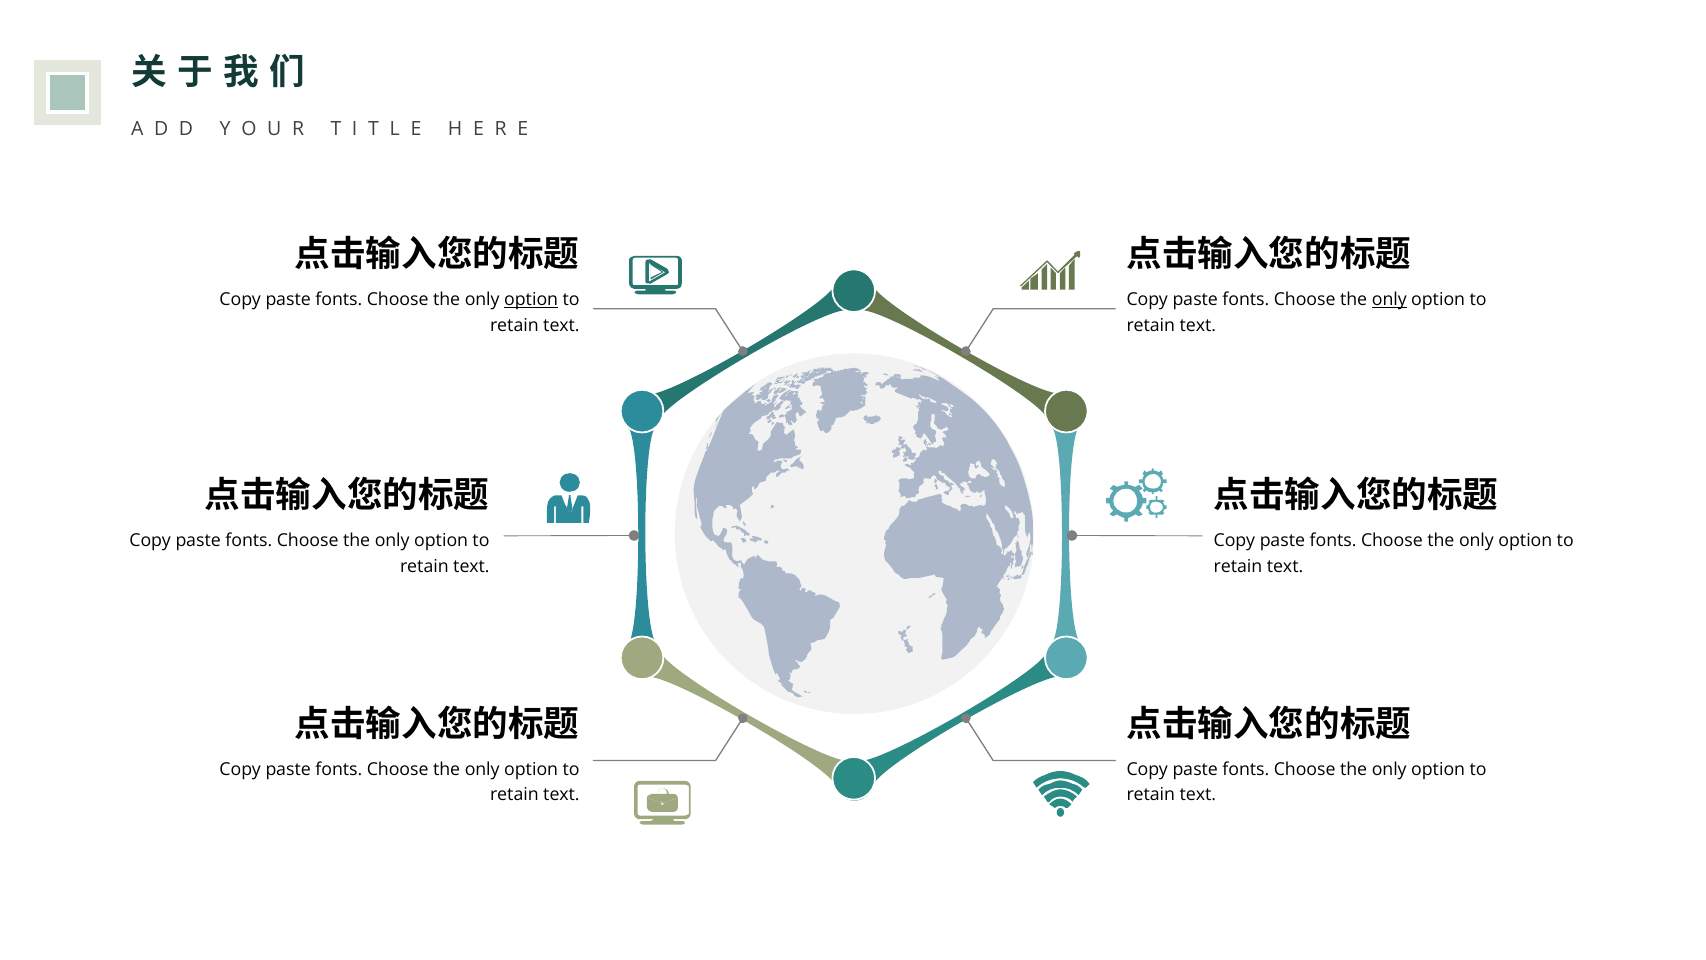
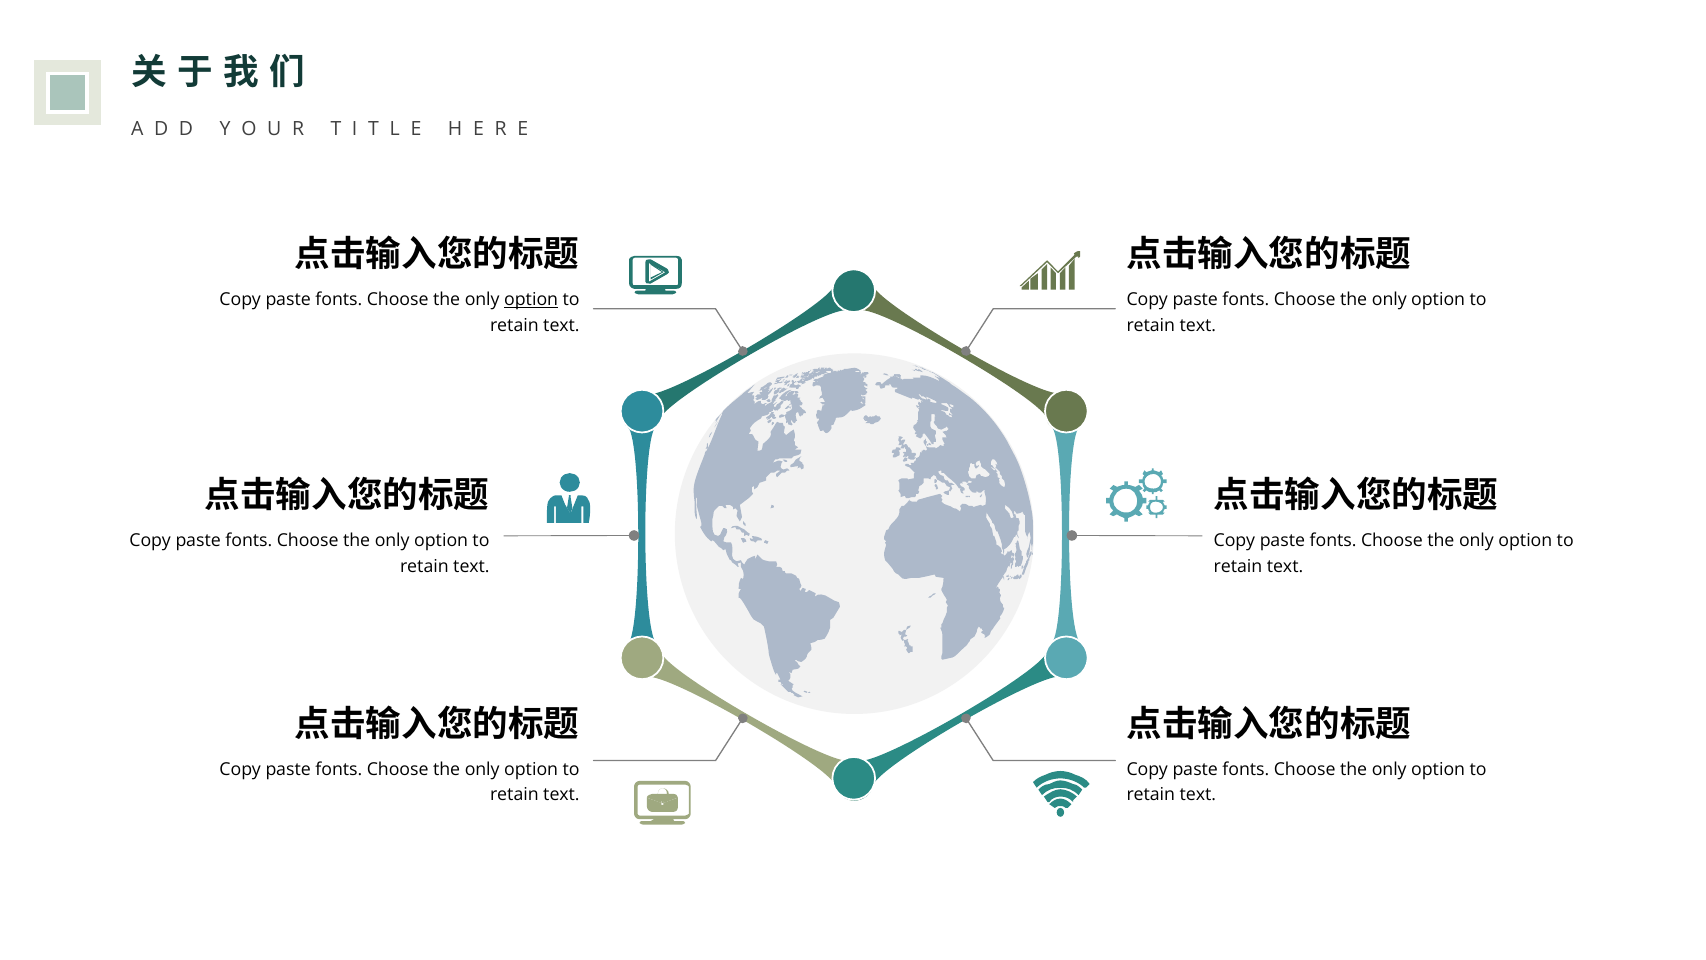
only at (1389, 300) underline: present -> none
